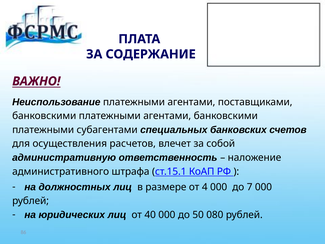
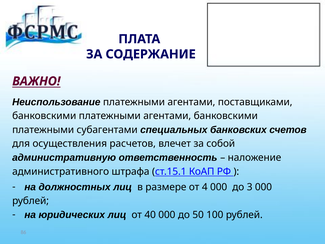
7: 7 -> 3
080: 080 -> 100
